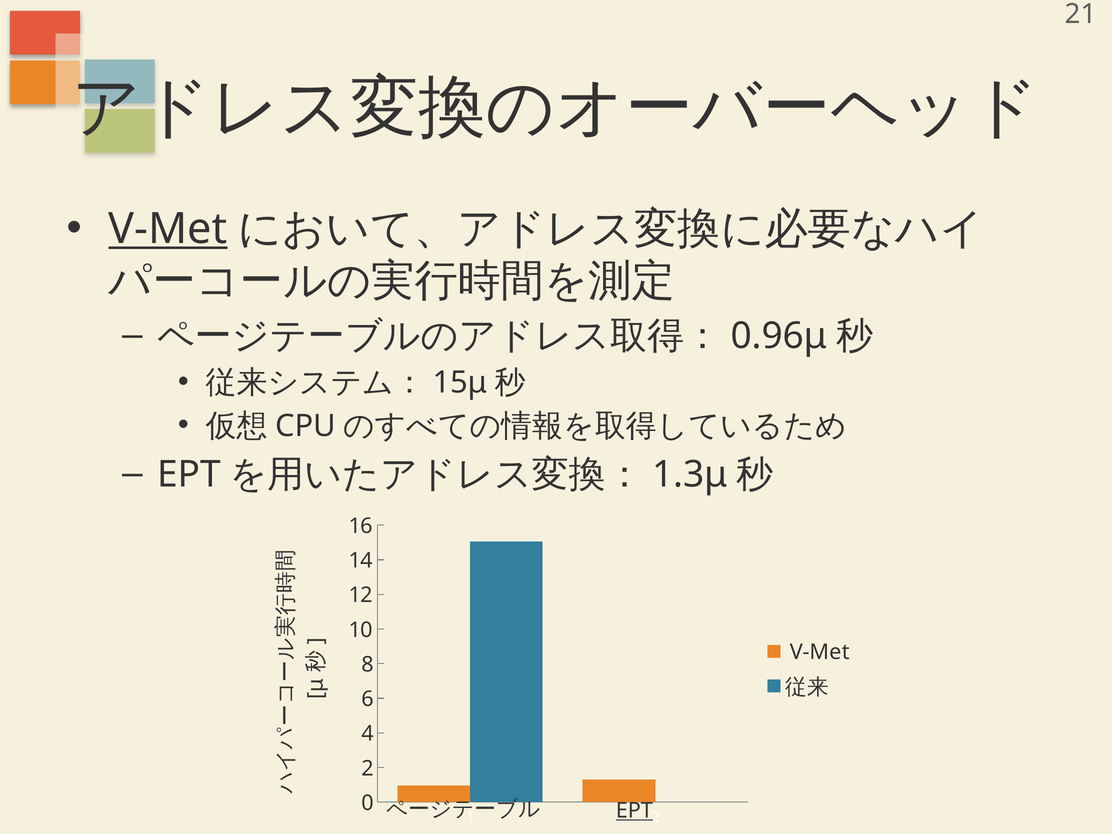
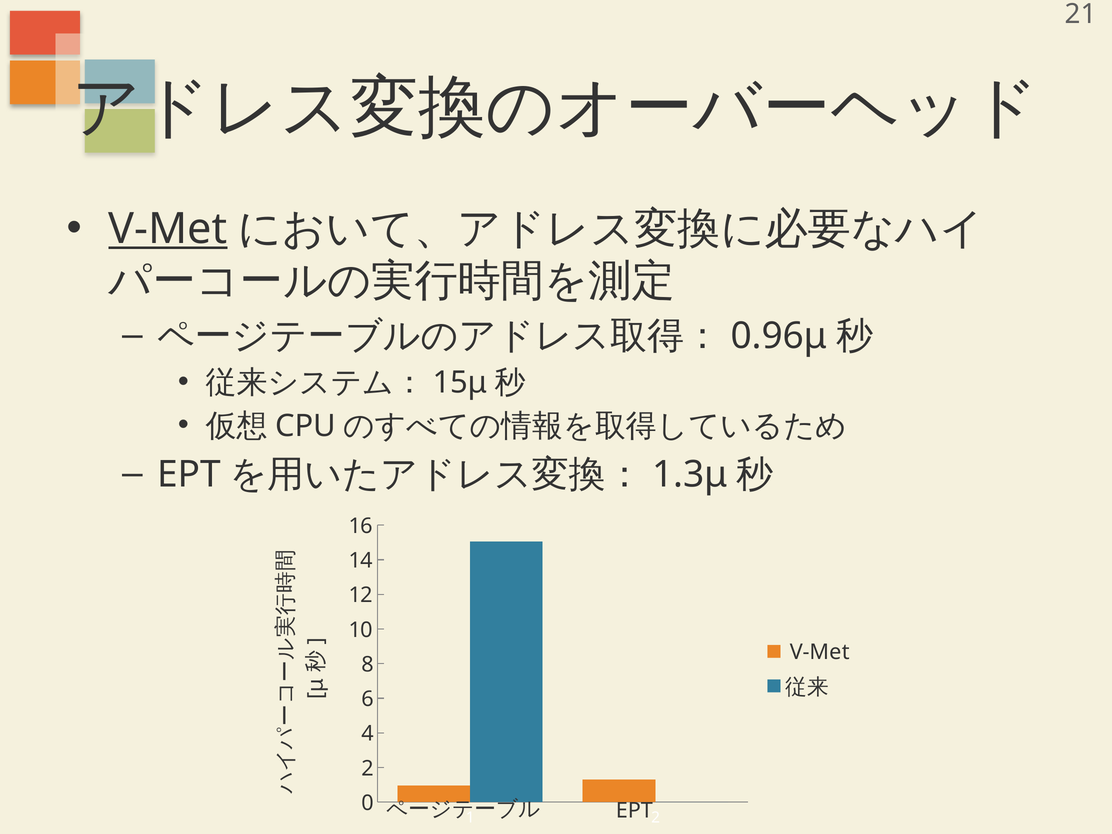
EPT at (634, 811) underline: present -> none
